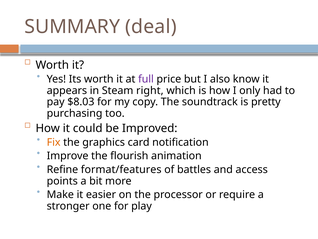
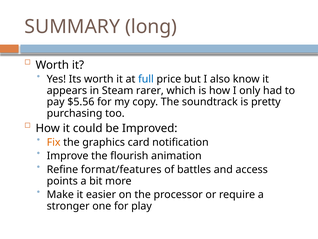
deal: deal -> long
full colour: purple -> blue
right: right -> rarer
$8.03: $8.03 -> $5.56
